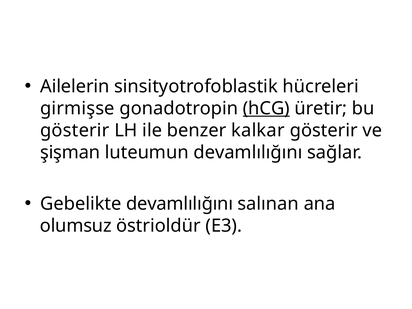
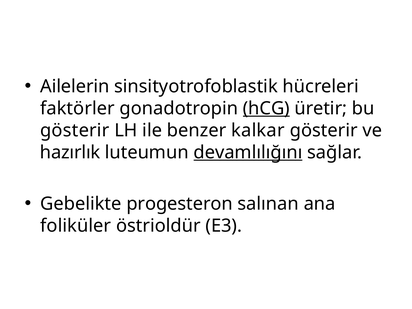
girmişse: girmişse -> faktörler
şişman: şişman -> hazırlık
devamlılığını at (248, 152) underline: none -> present
Gebelikte devamlılığını: devamlılığını -> progesteron
olumsuz: olumsuz -> foliküler
